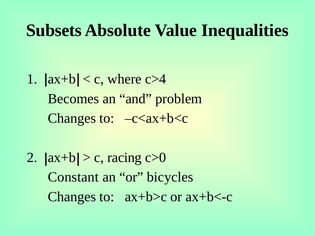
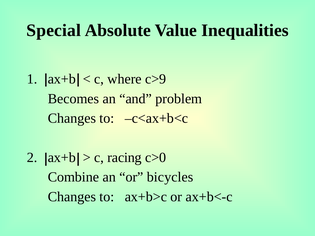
Subsets: Subsets -> Special
c>4: c>4 -> c>9
Constant: Constant -> Combine
